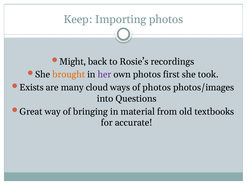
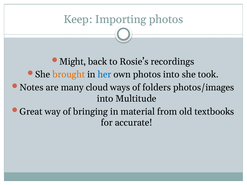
her colour: purple -> blue
photos first: first -> into
Exists: Exists -> Notes
of photos: photos -> folders
Questions: Questions -> Multitude
